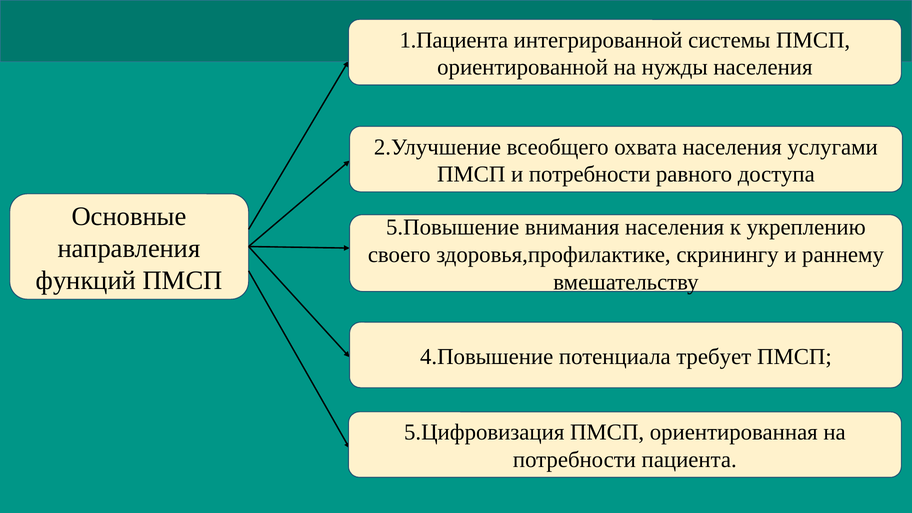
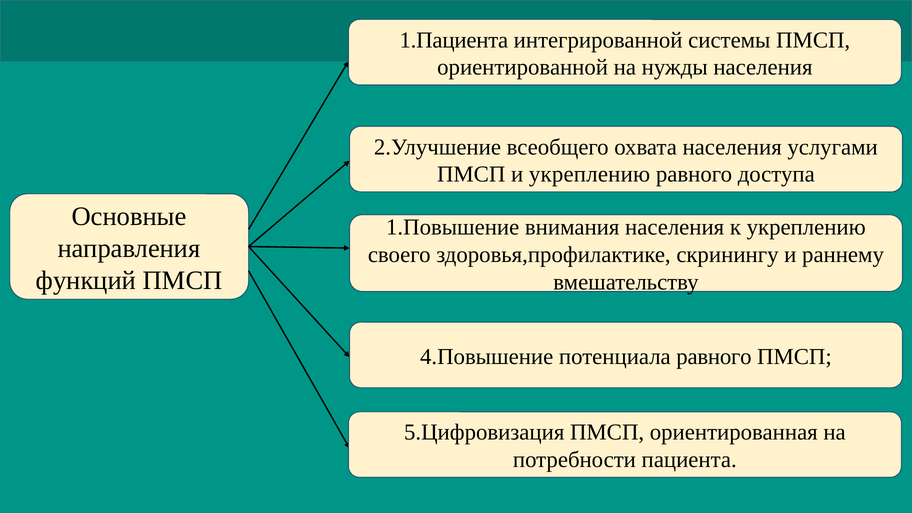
и потребности: потребности -> укреплению
5.Повышение: 5.Повышение -> 1.Повышение
потенциала требует: требует -> равного
